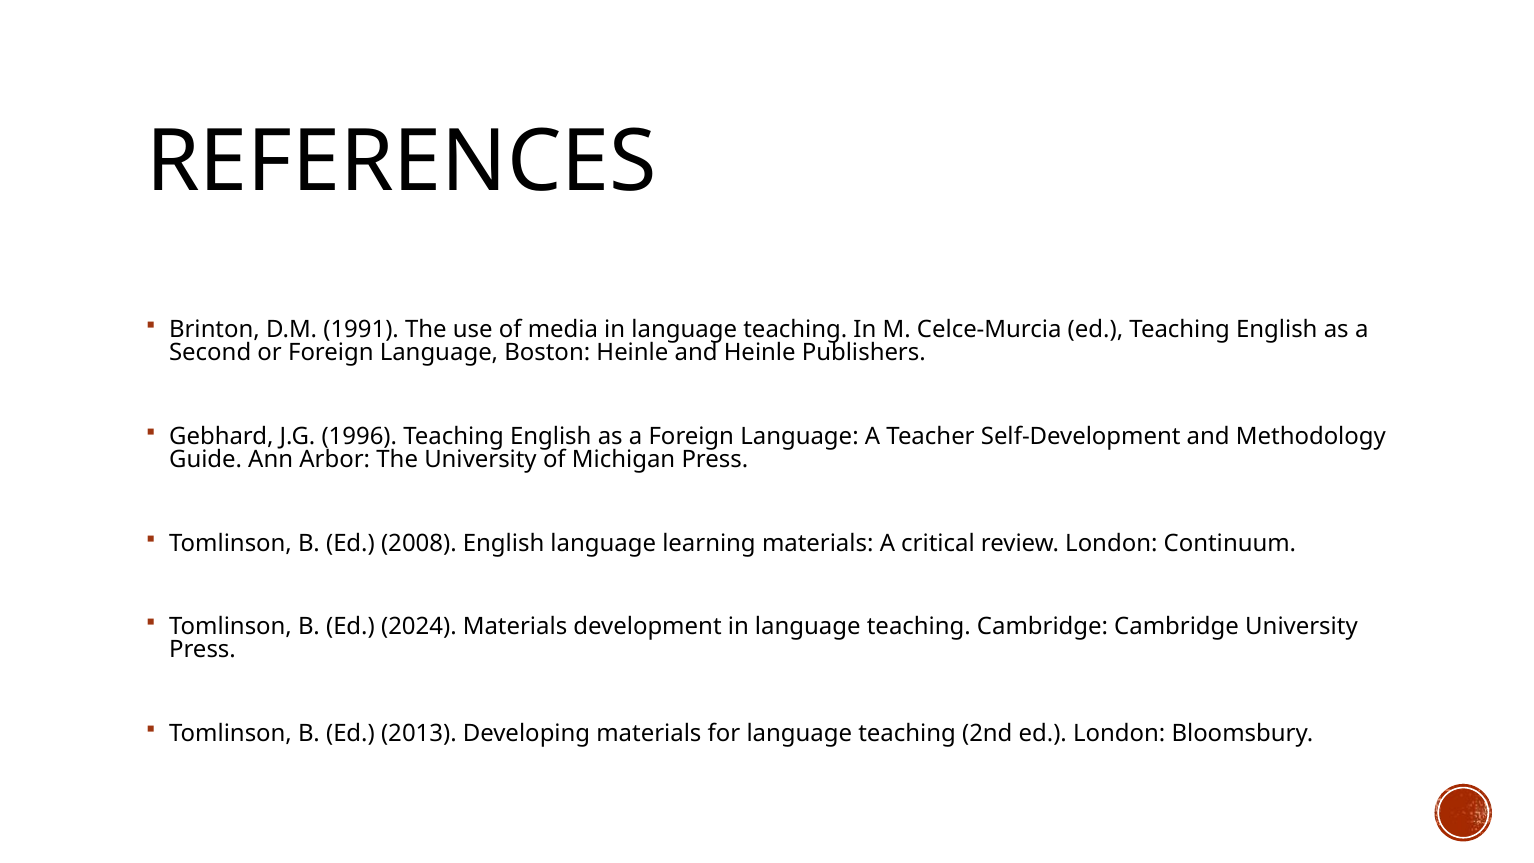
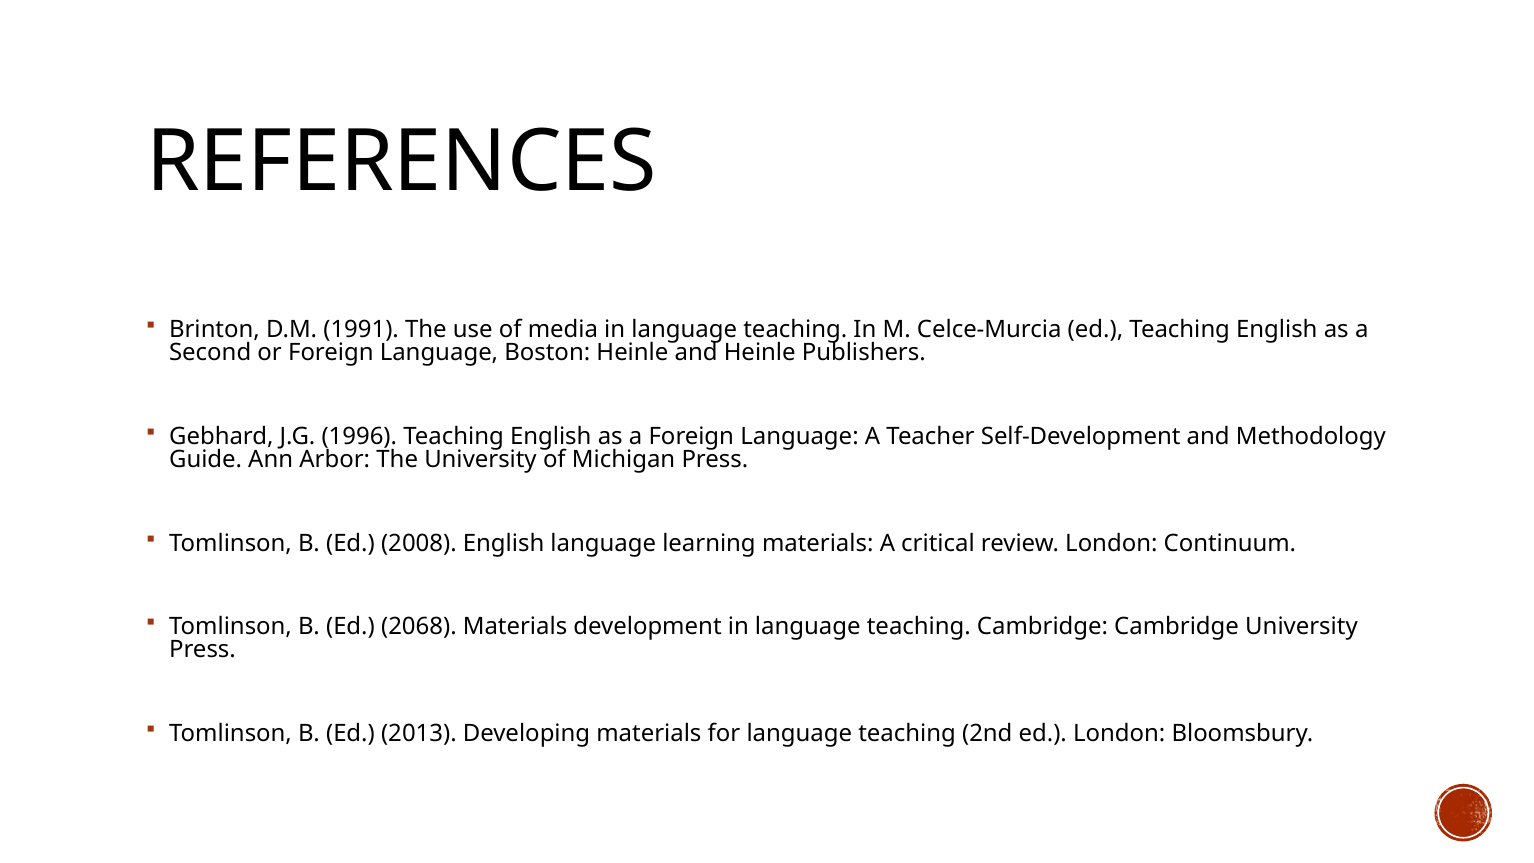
2024: 2024 -> 2068
